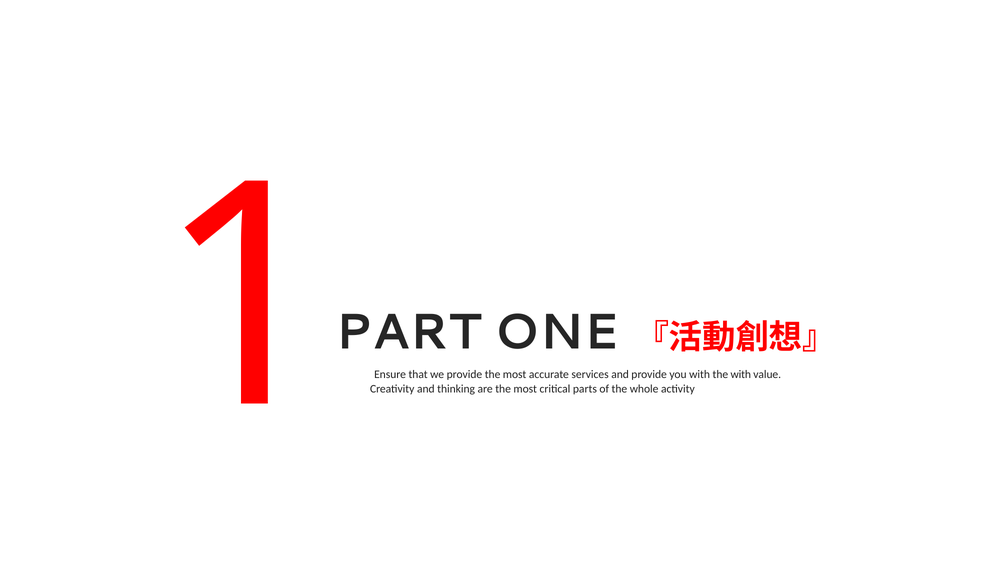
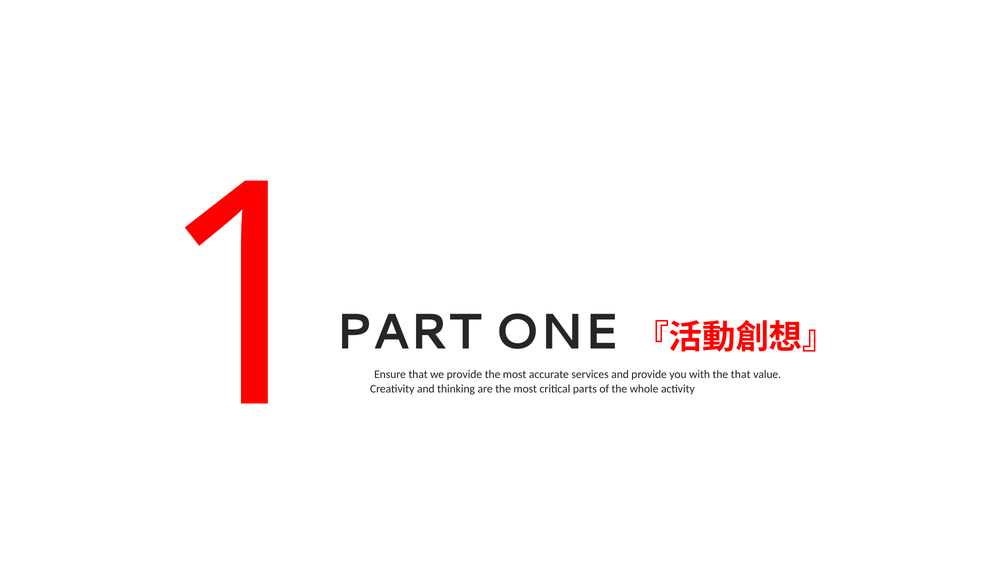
the with: with -> that
